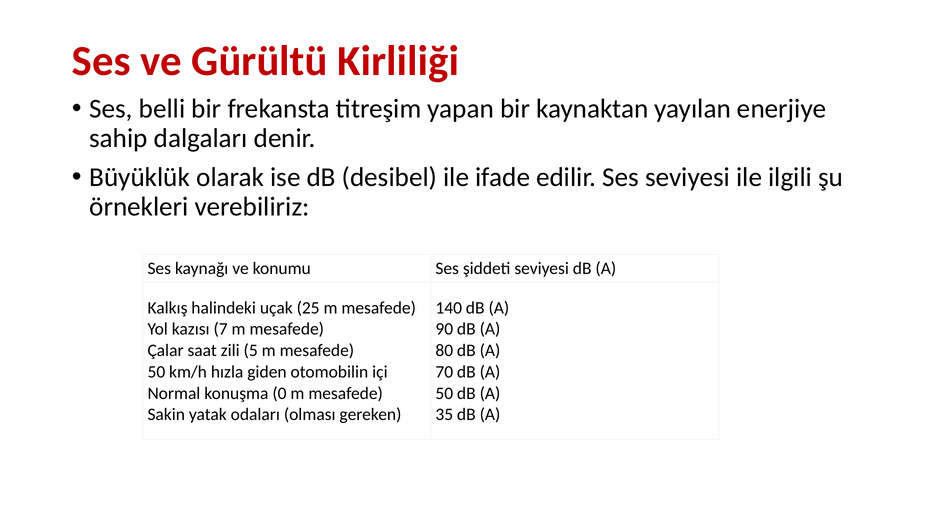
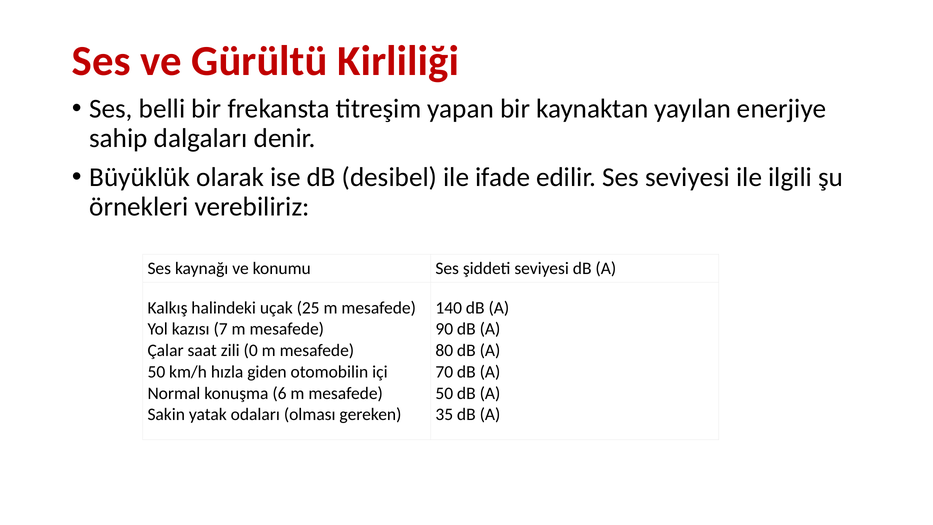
5: 5 -> 0
0: 0 -> 6
